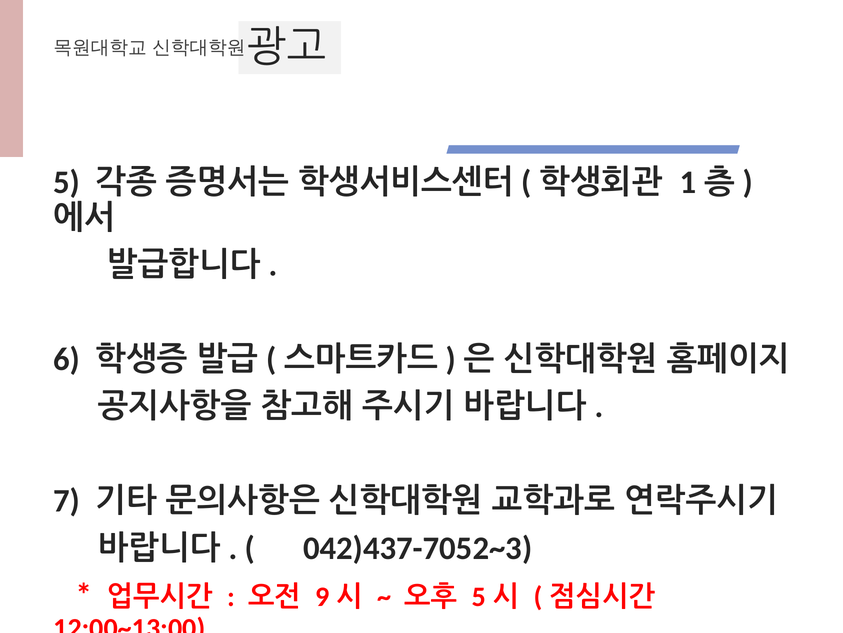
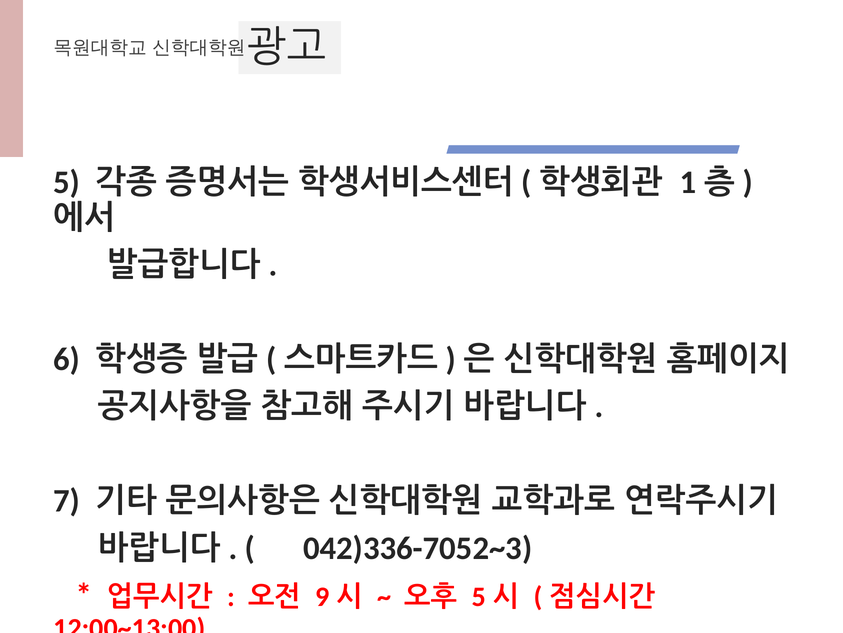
042)437-7052~3: 042)437-7052~3 -> 042)336-7052~3
